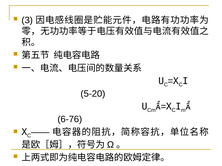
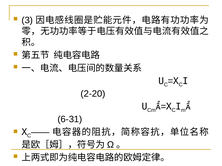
5-20: 5-20 -> 2-20
6-76: 6-76 -> 6-31
